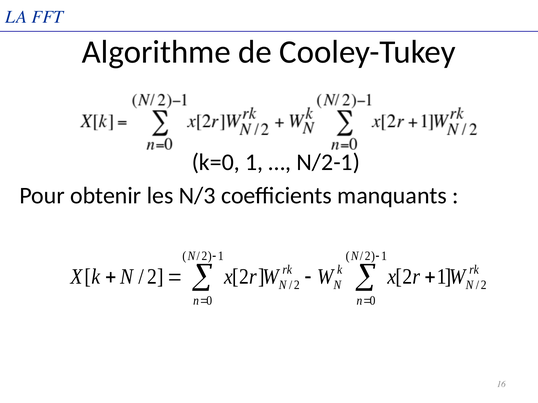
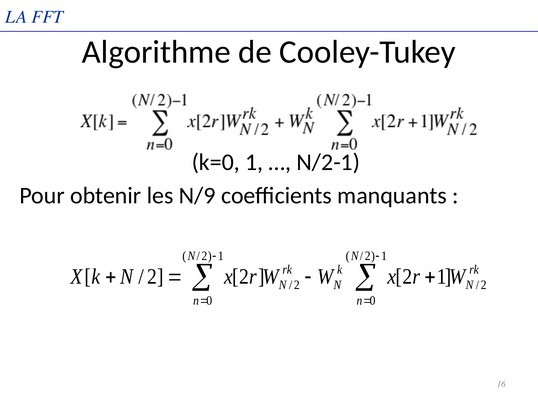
N/3: N/3 -> N/9
